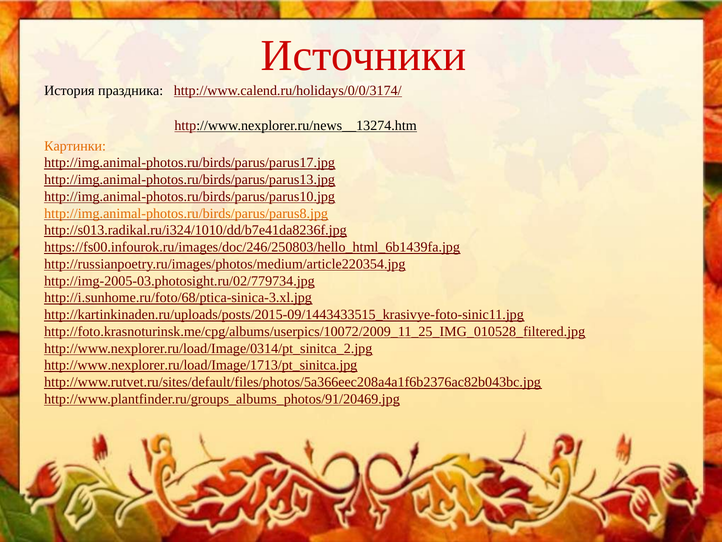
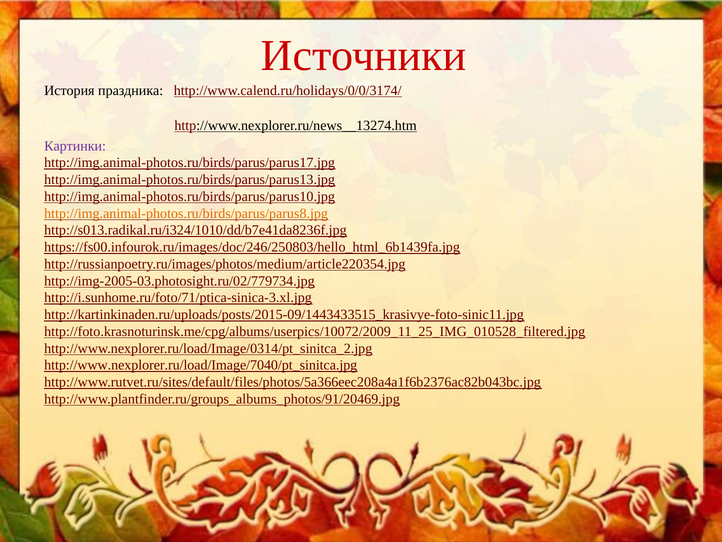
Картинки colour: orange -> purple
http://i.sunhome.ru/foto/68/ptica-sinica-3.xl.jpg: http://i.sunhome.ru/foto/68/ptica-sinica-3.xl.jpg -> http://i.sunhome.ru/foto/71/ptica-sinica-3.xl.jpg
http://www.nexplorer.ru/load/Image/1713/pt_sinitca.jpg: http://www.nexplorer.ru/load/Image/1713/pt_sinitca.jpg -> http://www.nexplorer.ru/load/Image/7040/pt_sinitca.jpg
